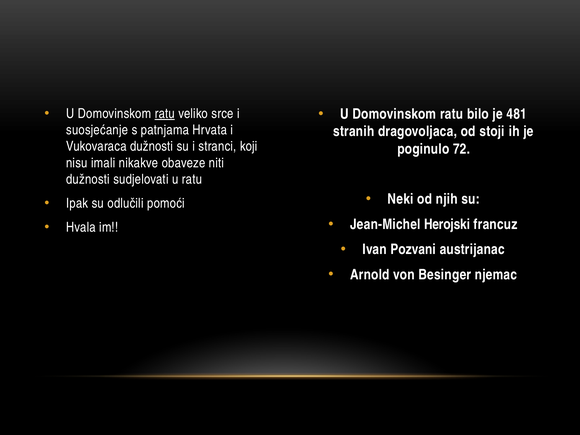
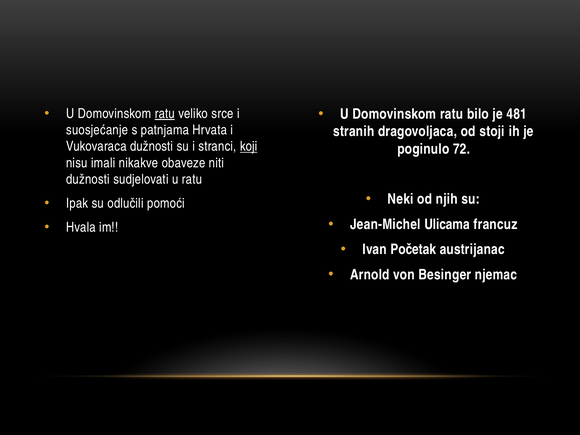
koji underline: none -> present
Herojski: Herojski -> Ulicama
Pozvani: Pozvani -> Početak
